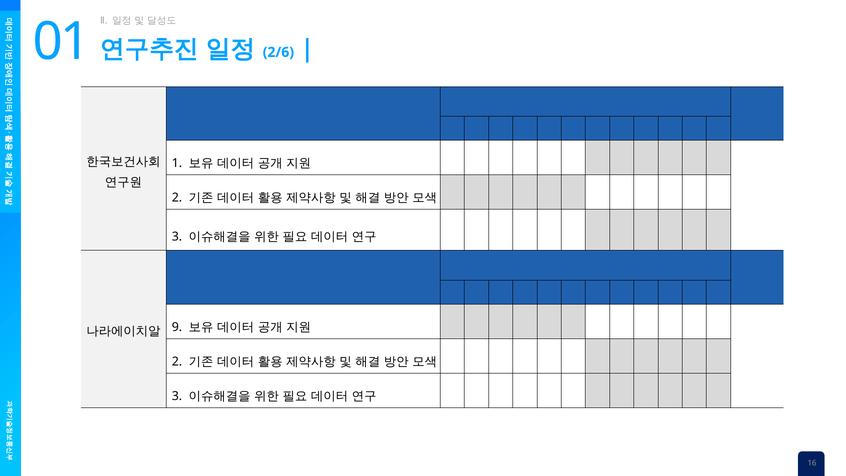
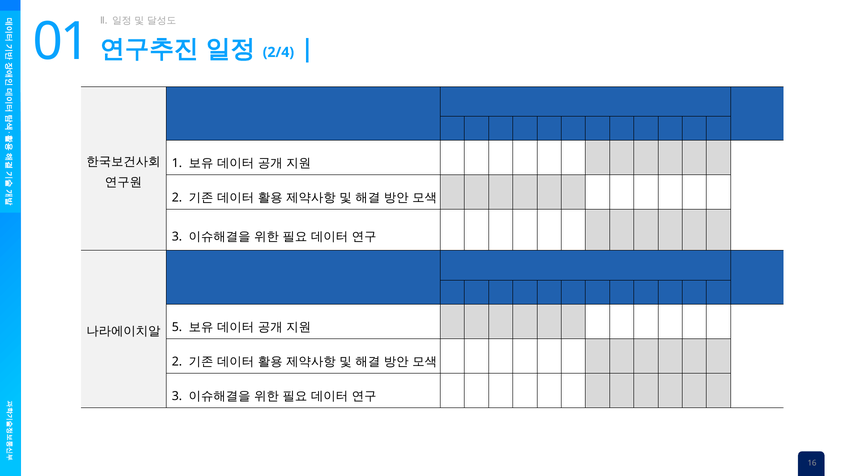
2/6: 2/6 -> 2/4
9: 9 -> 5
